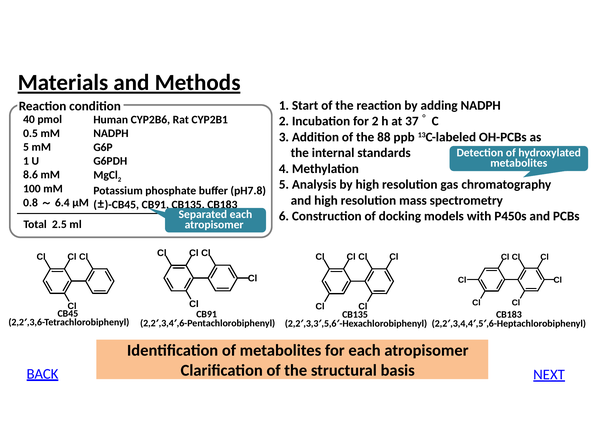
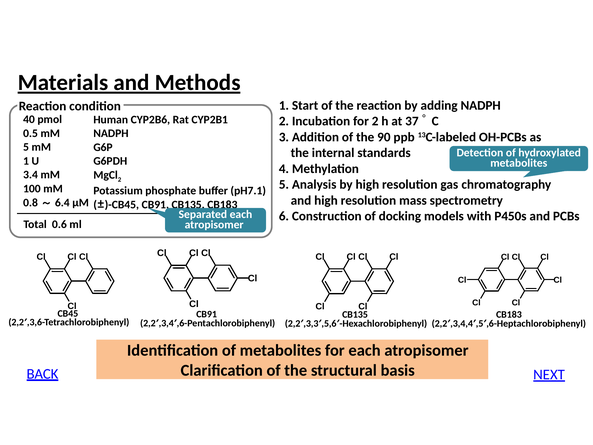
88: 88 -> 90
8.6: 8.6 -> 3.4
pH7.8: pH7.8 -> pH7.1
2.5: 2.5 -> 0.6
